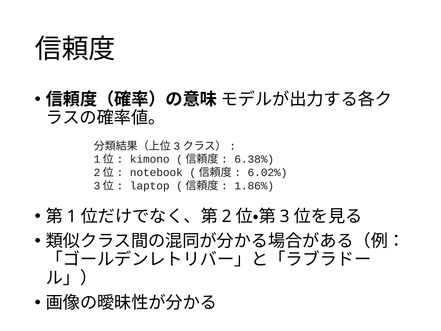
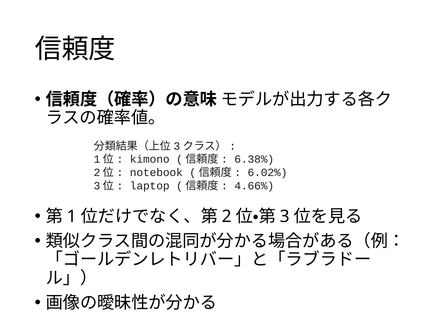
1.86%: 1.86% -> 4.66%
